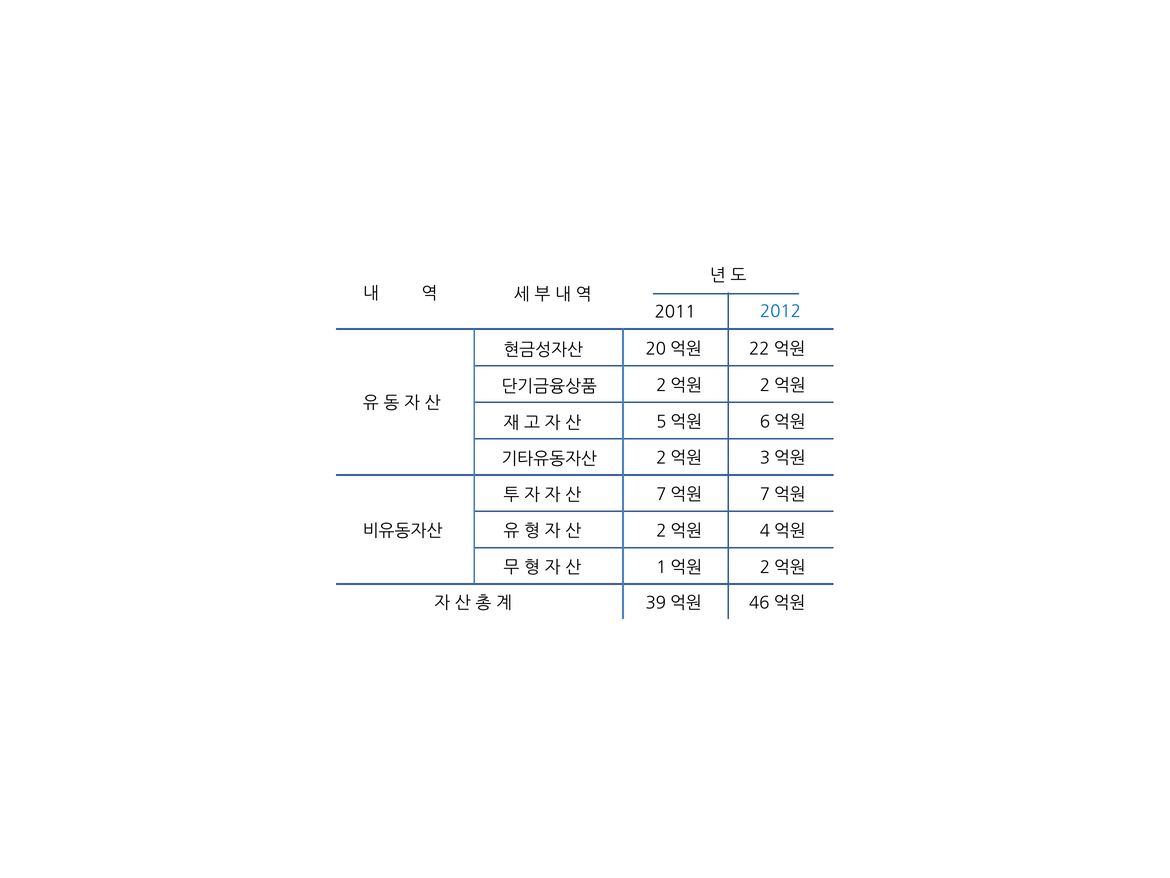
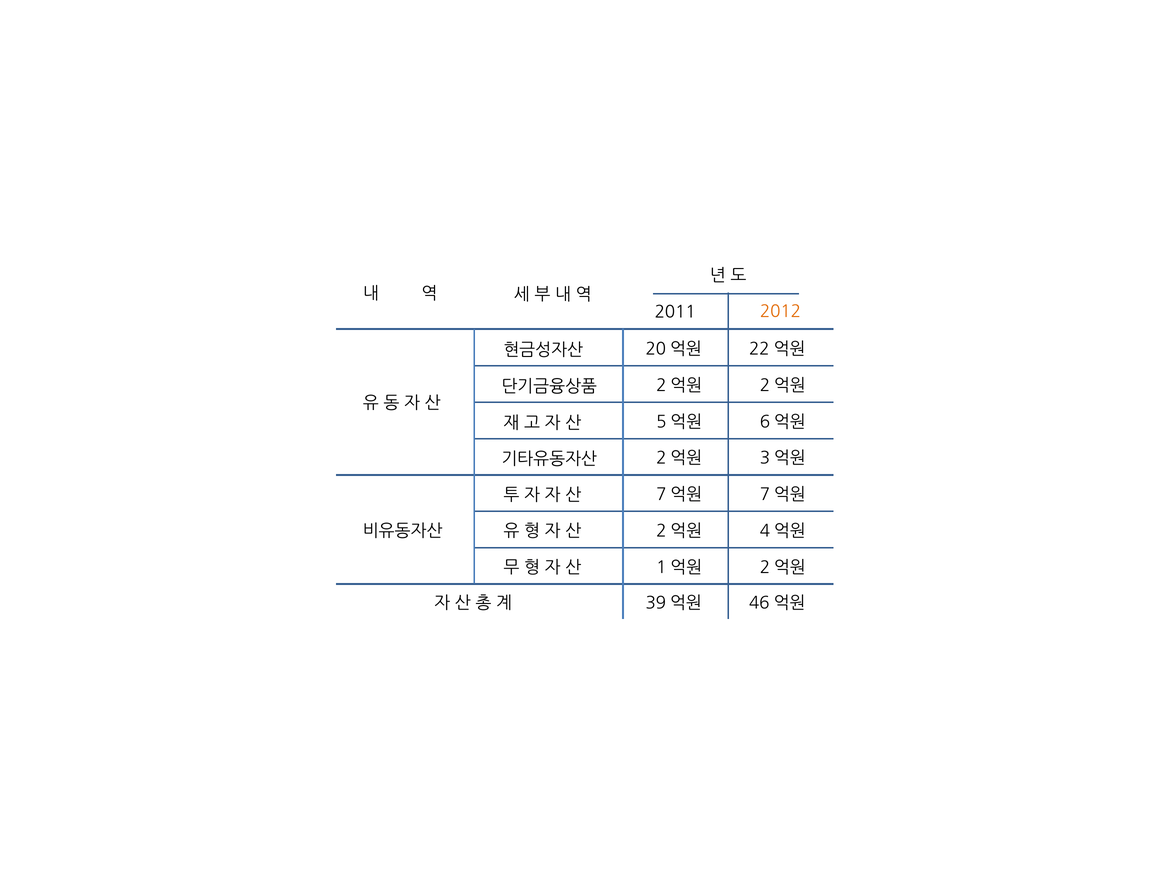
2012 colour: blue -> orange
